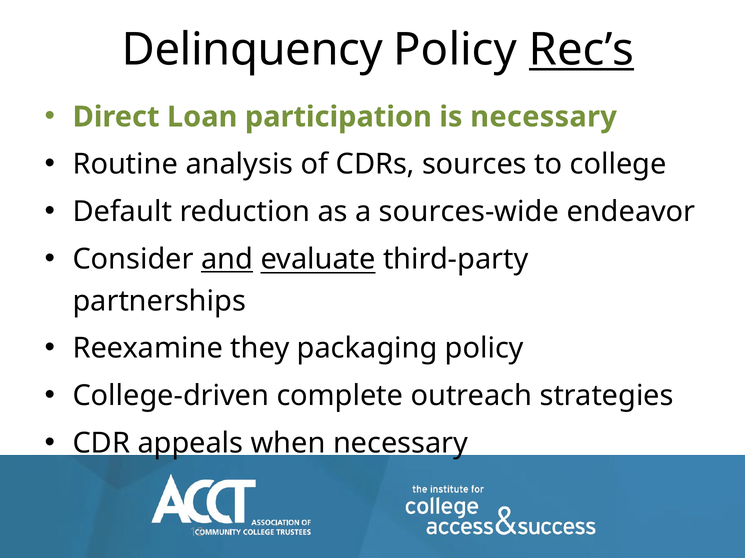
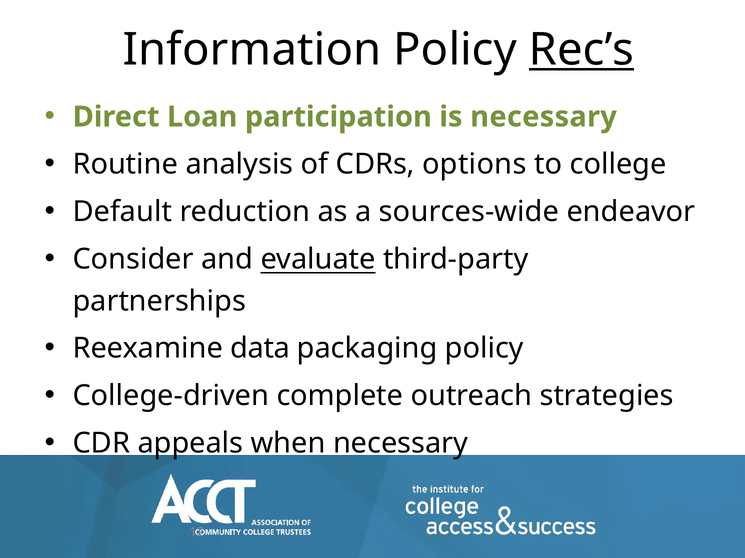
Delinquency: Delinquency -> Information
sources: sources -> options
and underline: present -> none
they: they -> data
